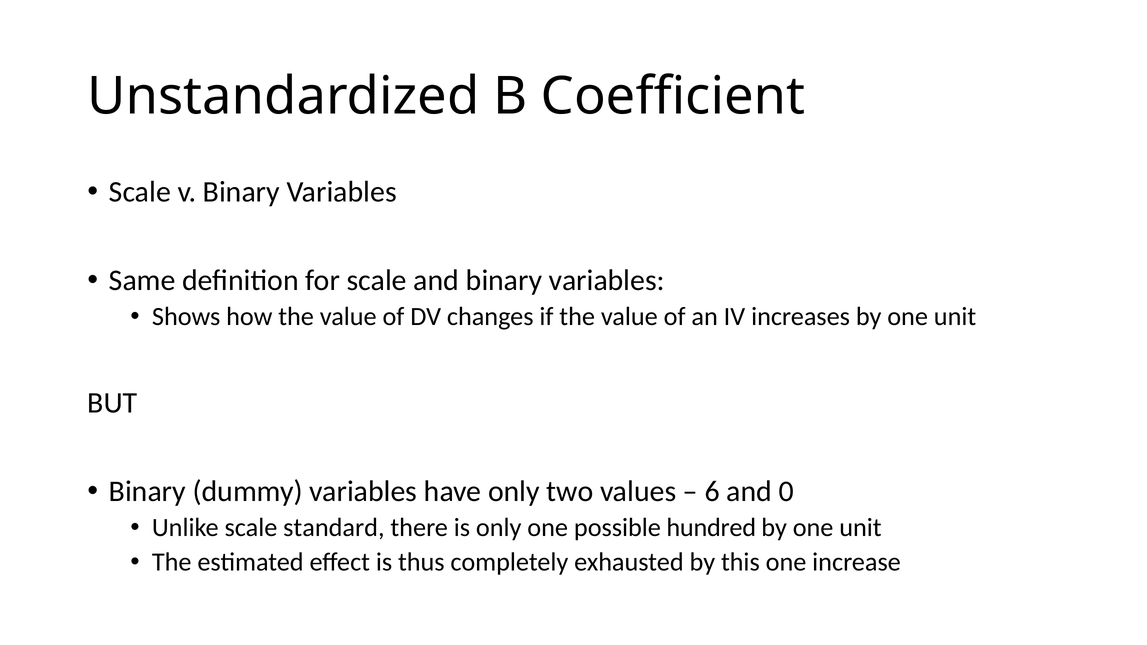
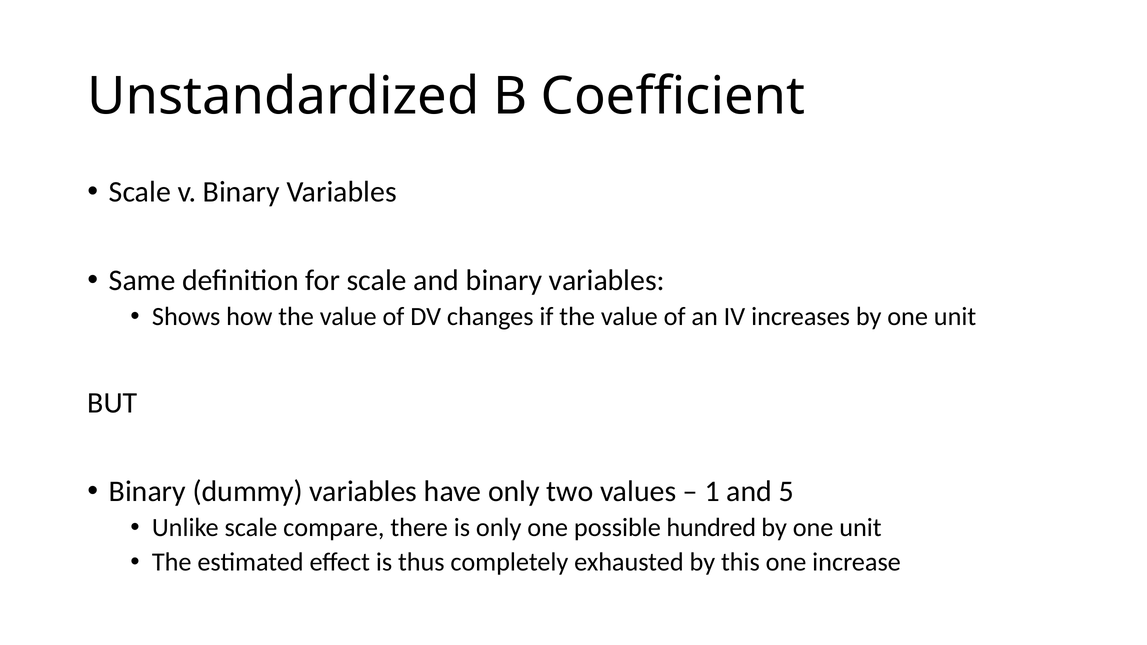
6: 6 -> 1
0: 0 -> 5
standard: standard -> compare
